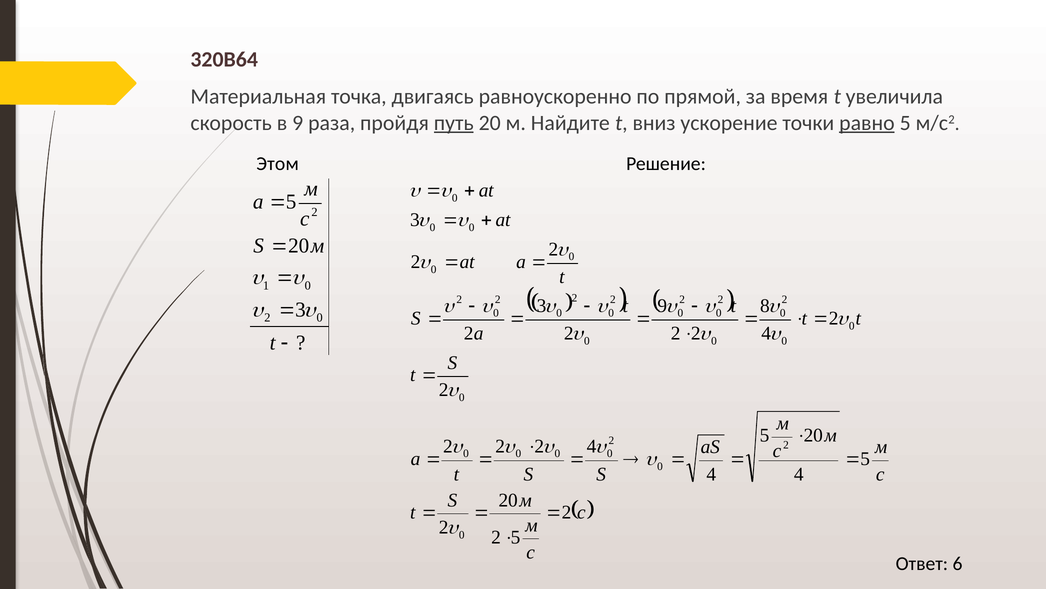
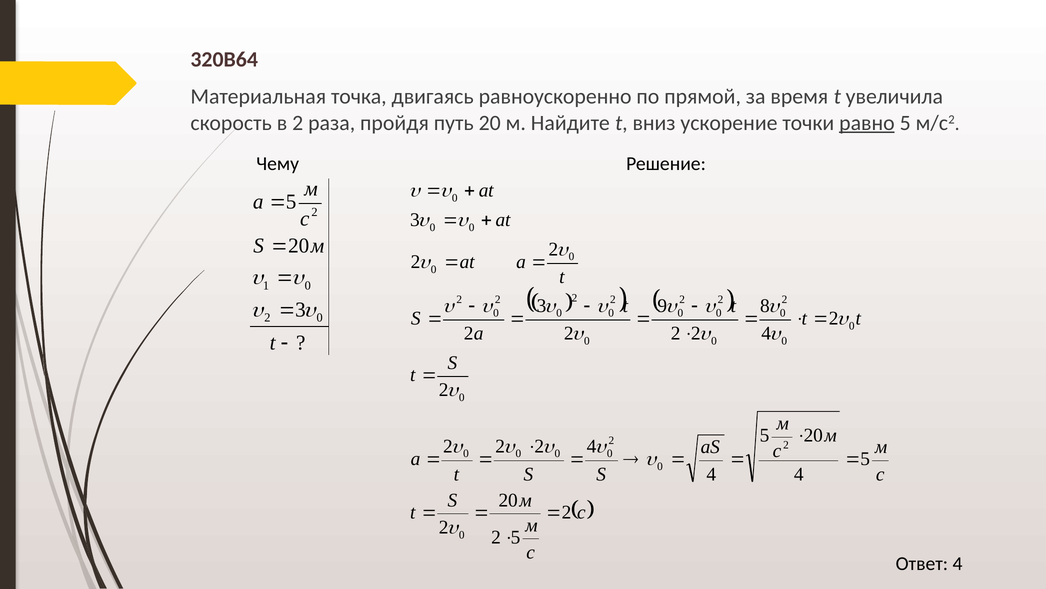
в 9: 9 -> 2
путь underline: present -> none
Этом: Этом -> Чему
Ответ 6: 6 -> 4
